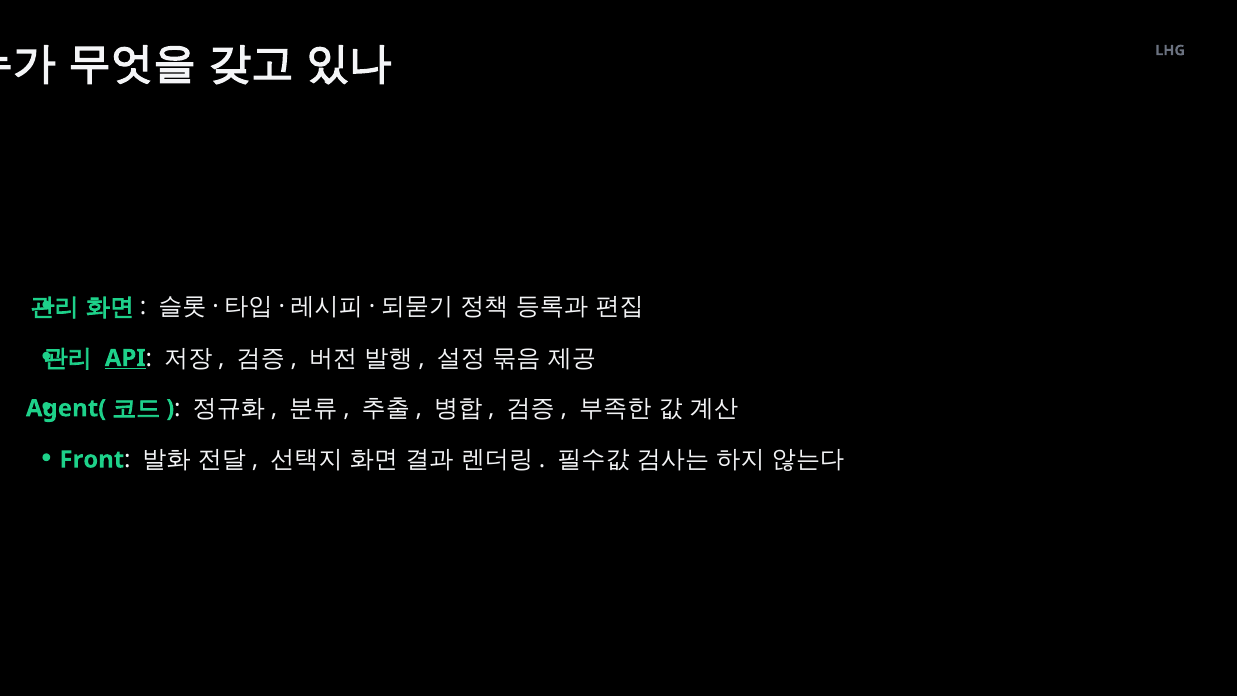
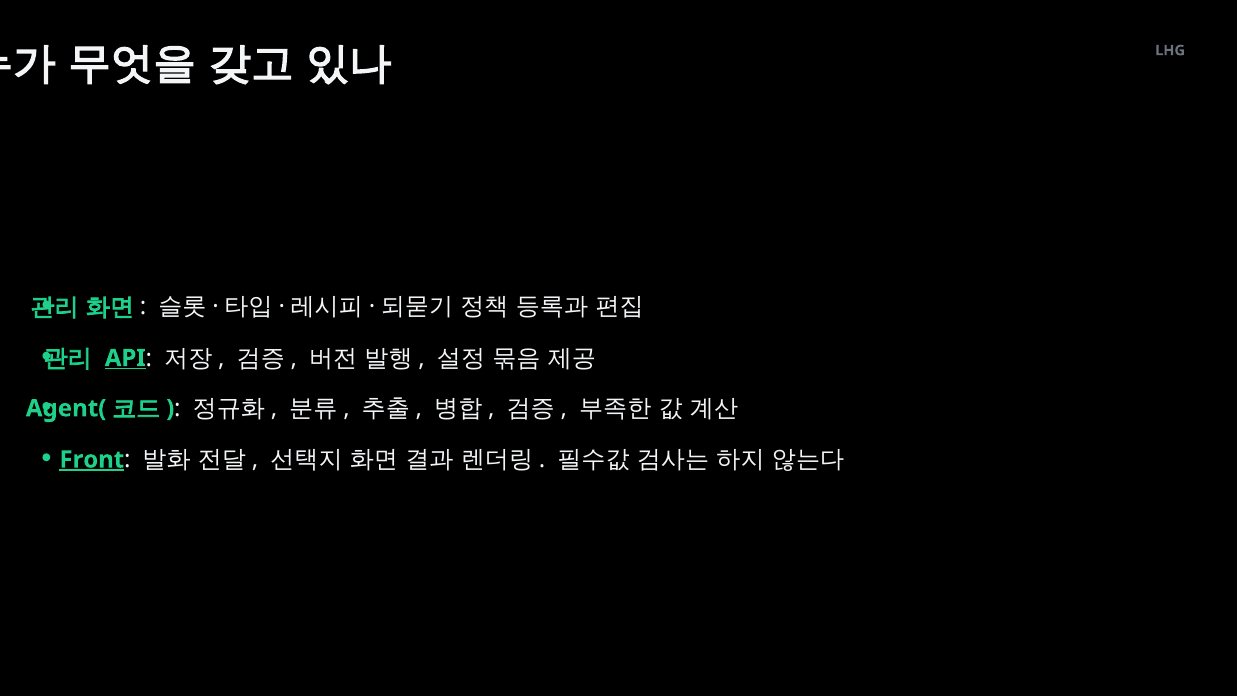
Front underline: none -> present
